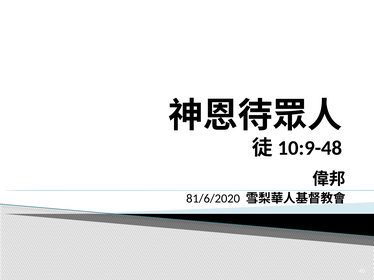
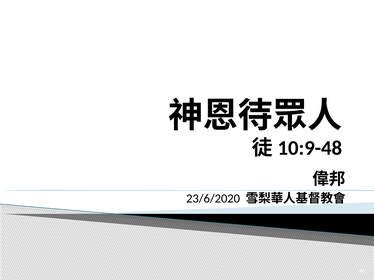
81/6/2020: 81/6/2020 -> 23/6/2020
